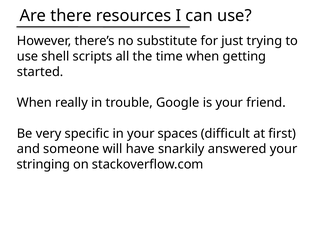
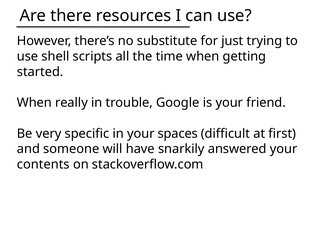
stringing: stringing -> contents
